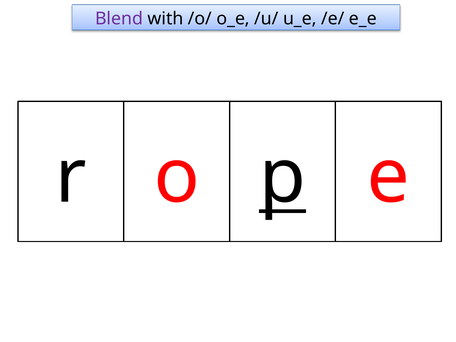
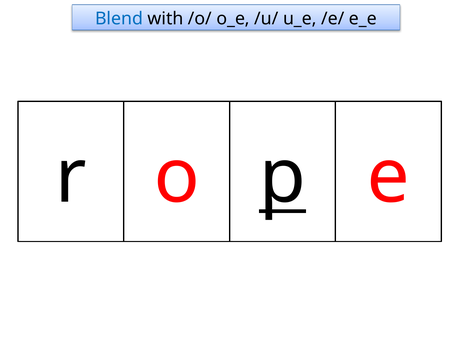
Blend colour: purple -> blue
